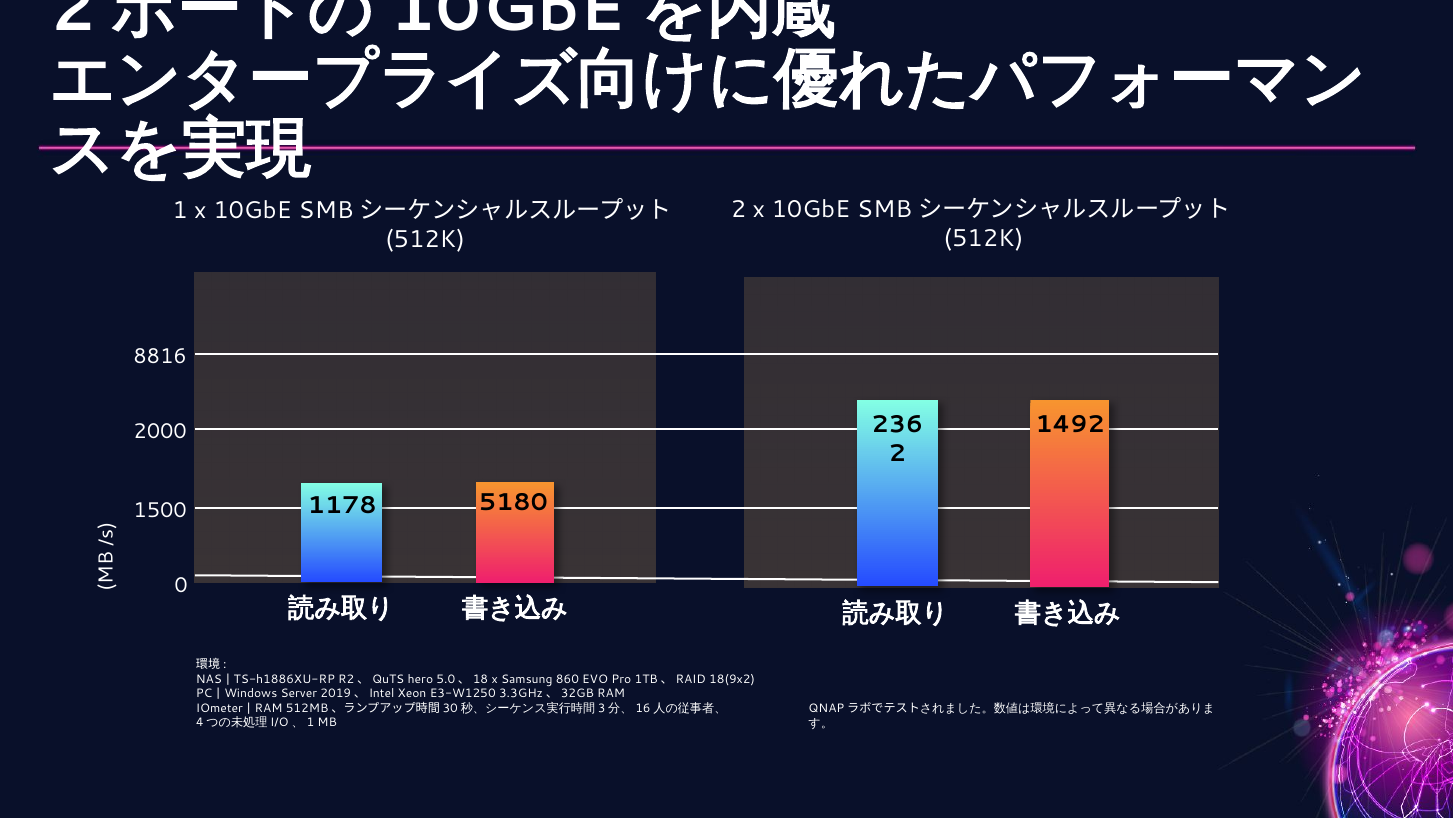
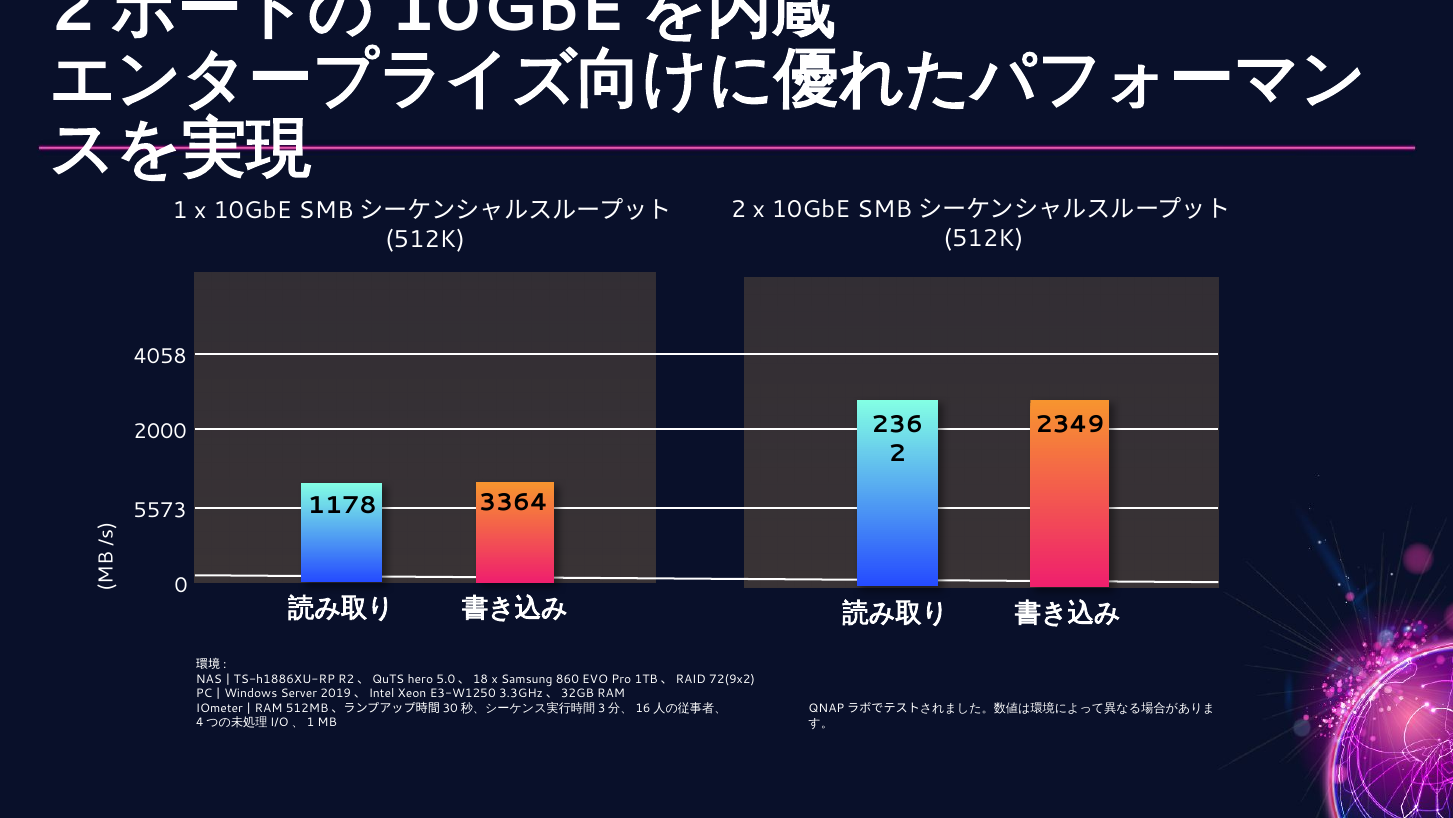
8816: 8816 -> 4058
1492: 1492 -> 2349
5180: 5180 -> 3364
1500: 1500 -> 5573
18(9x2: 18(9x2 -> 72(9x2
